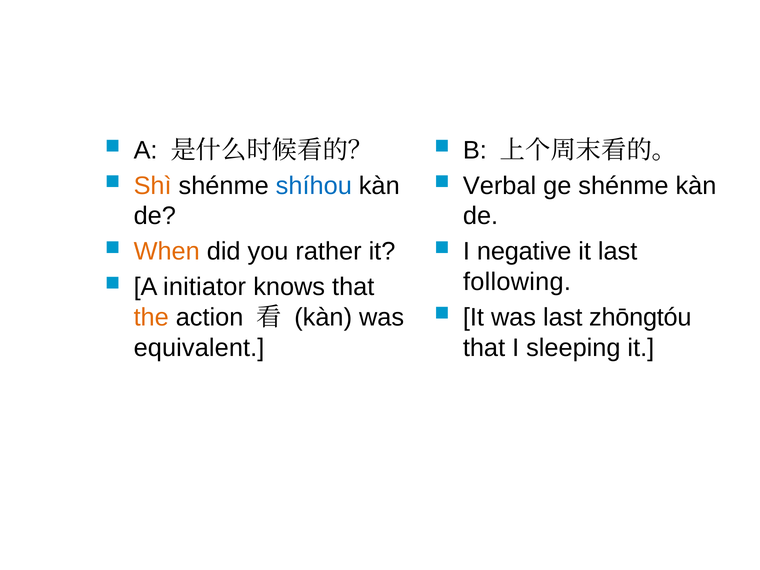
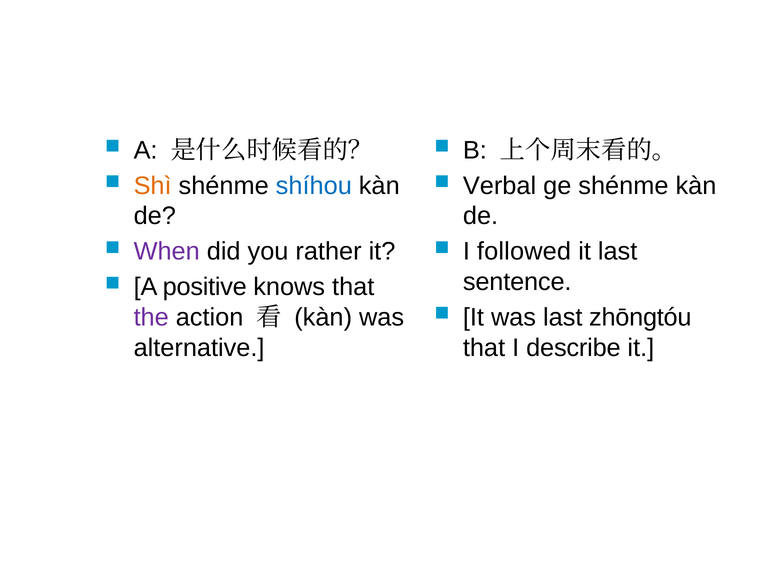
When colour: orange -> purple
negative: negative -> followed
following: following -> sentence
initiator: initiator -> positive
the colour: orange -> purple
equivalent: equivalent -> alternative
sleeping: sleeping -> describe
